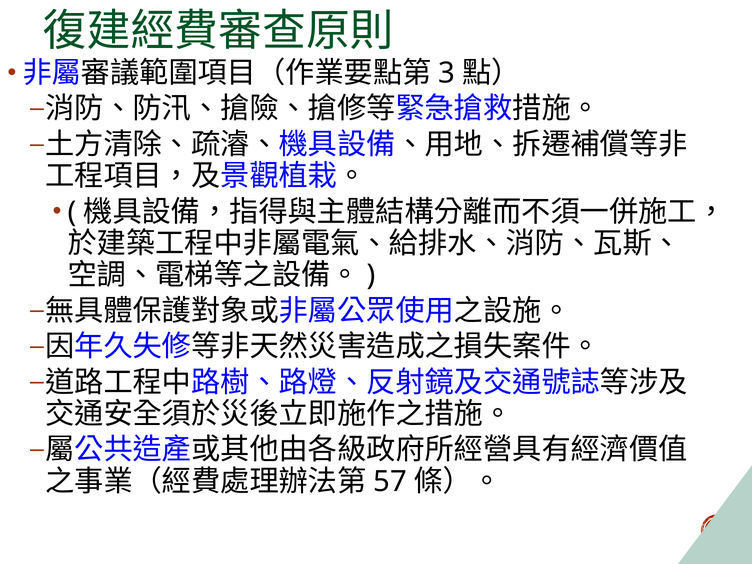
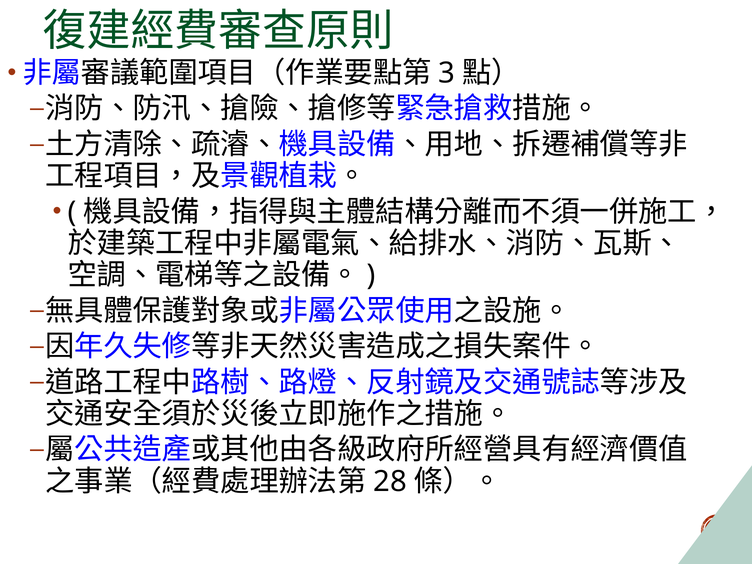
57: 57 -> 28
